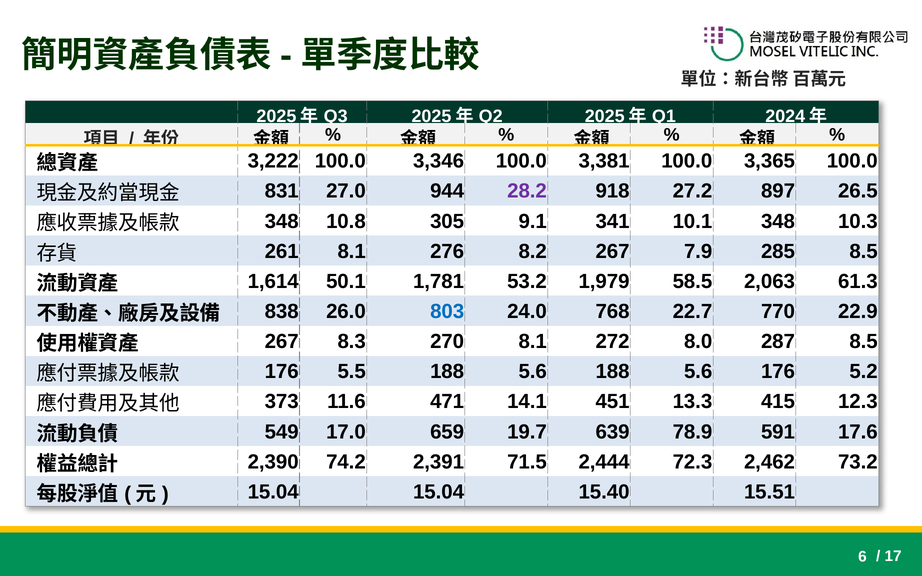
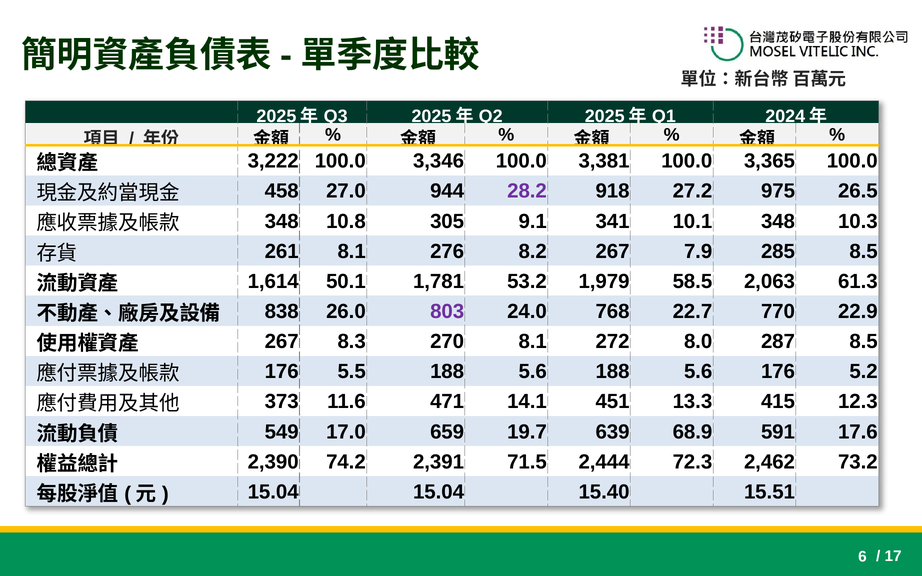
831: 831 -> 458
897: 897 -> 975
803 colour: blue -> purple
78.9: 78.9 -> 68.9
